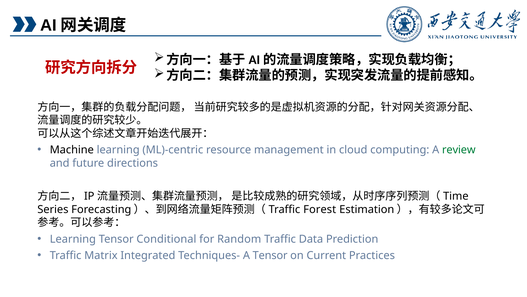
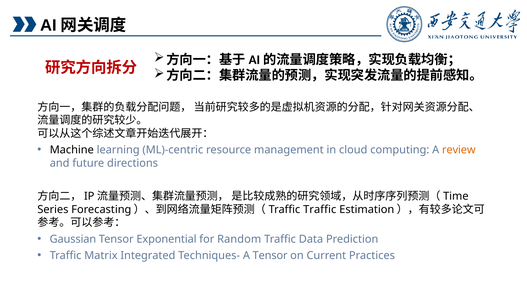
review colour: green -> orange
Traffic Forest: Forest -> Traffic
Learning at (73, 239): Learning -> Gaussian
Conditional: Conditional -> Exponential
